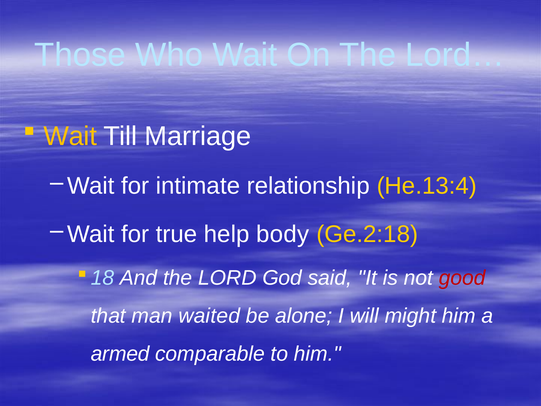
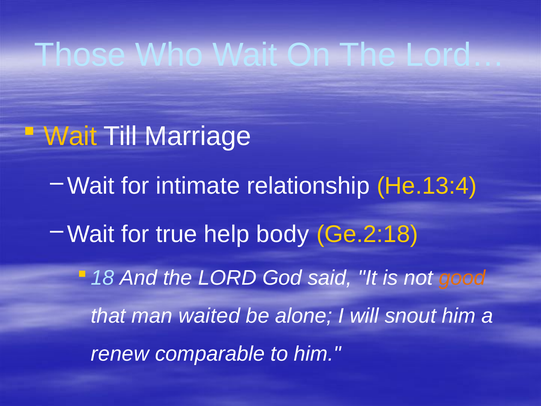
good colour: red -> orange
might: might -> snout
armed: armed -> renew
